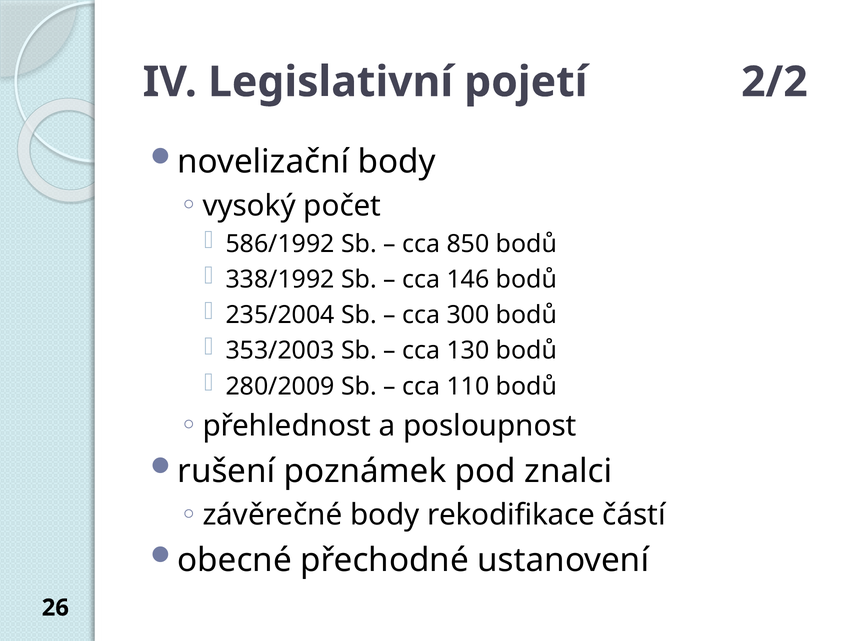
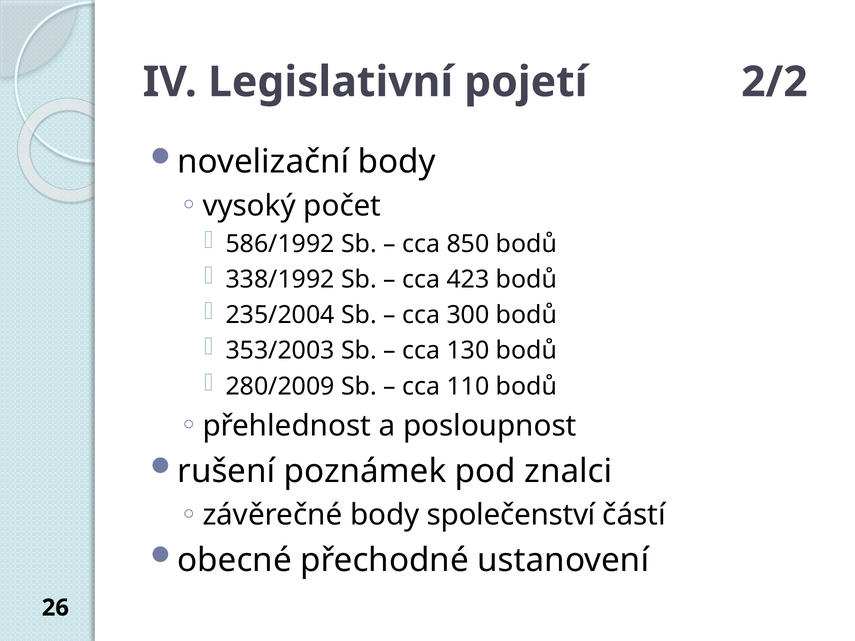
146: 146 -> 423
rekodifikace: rekodifikace -> společenství
